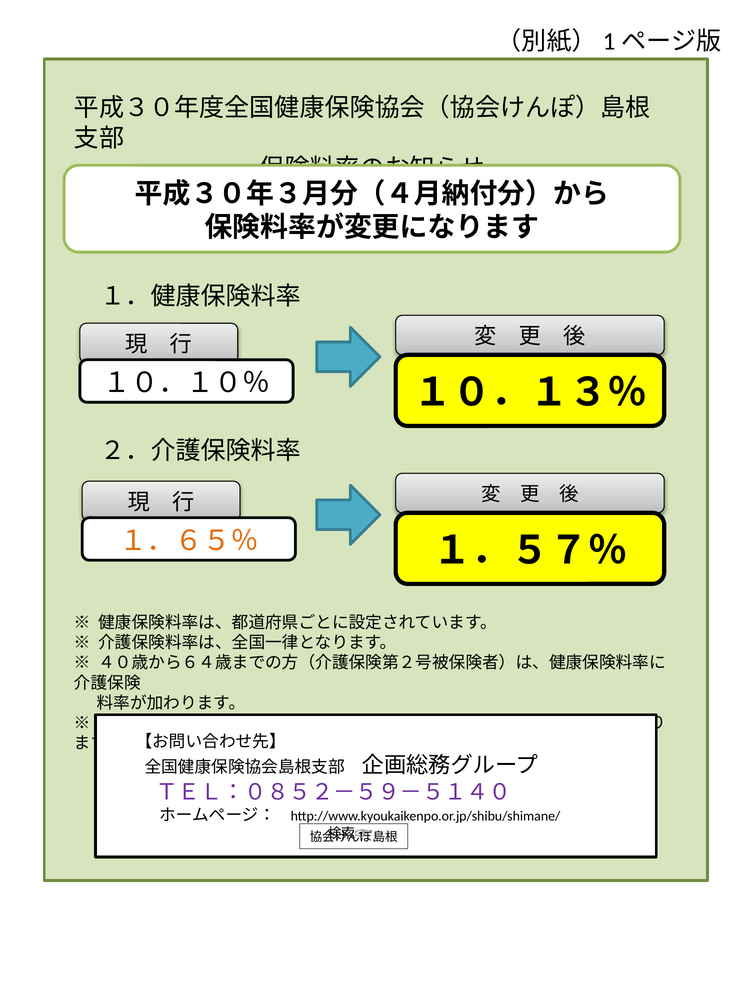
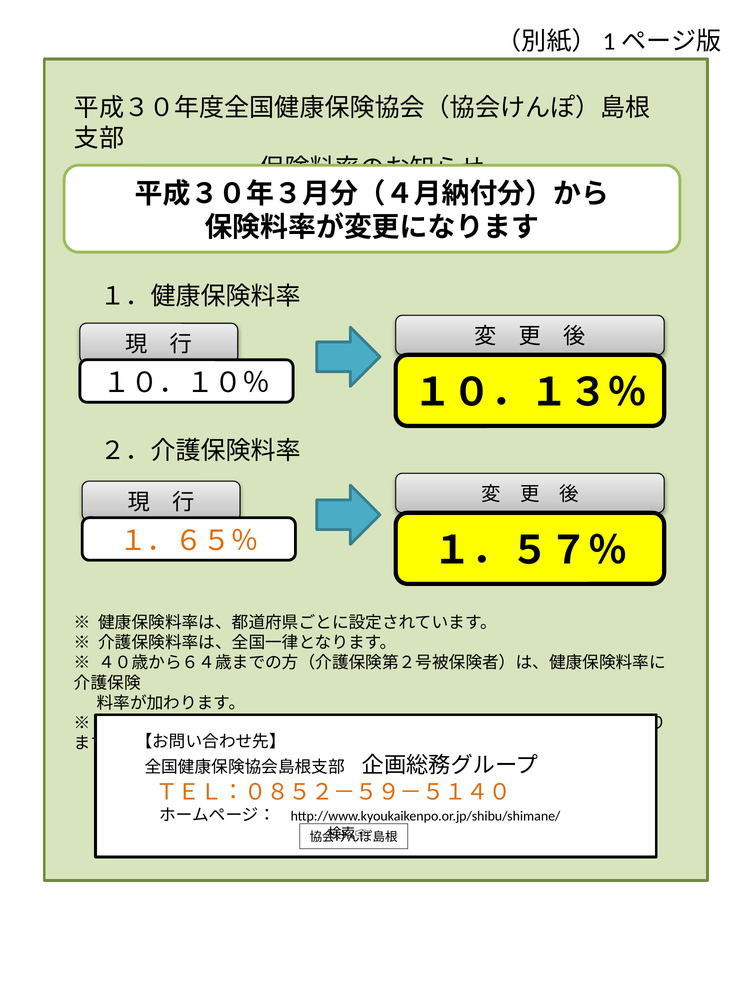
ＴＥＬ：０８５２－５９－５１４０ colour: purple -> orange
